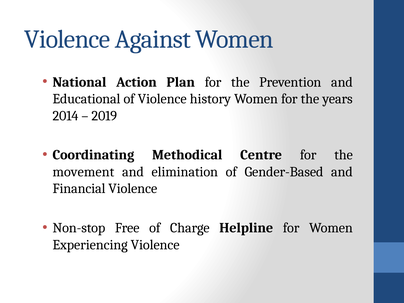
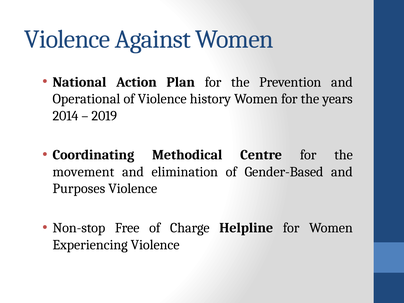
Educational: Educational -> Operational
Financial: Financial -> Purposes
